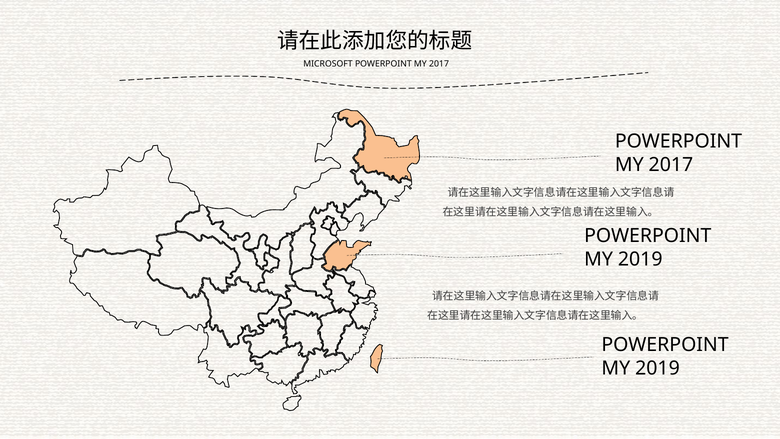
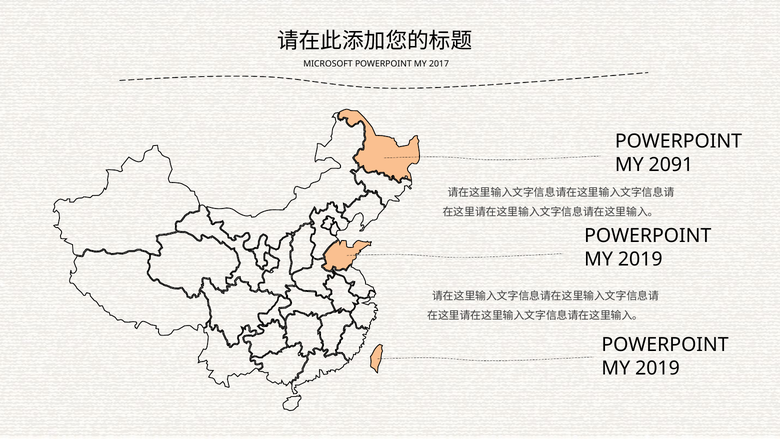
2017 at (671, 165): 2017 -> 2091
